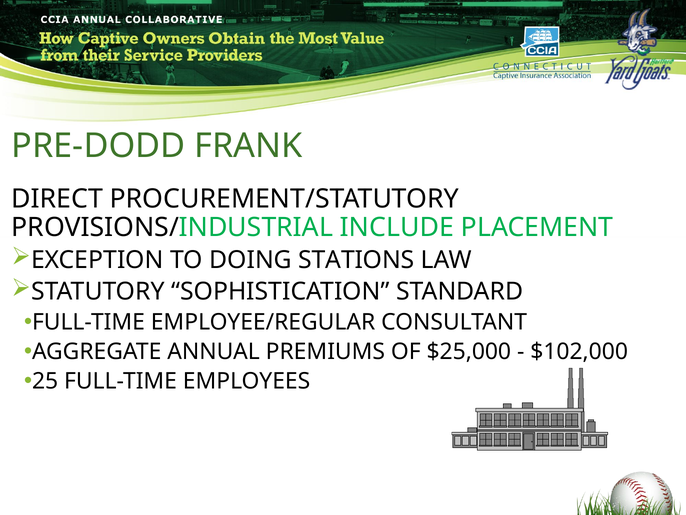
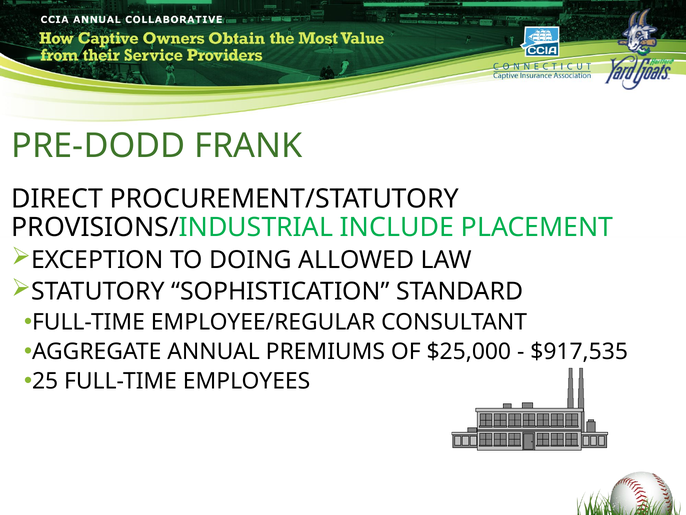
STATIONS: STATIONS -> ALLOWED
$102,000: $102,000 -> $917,535
